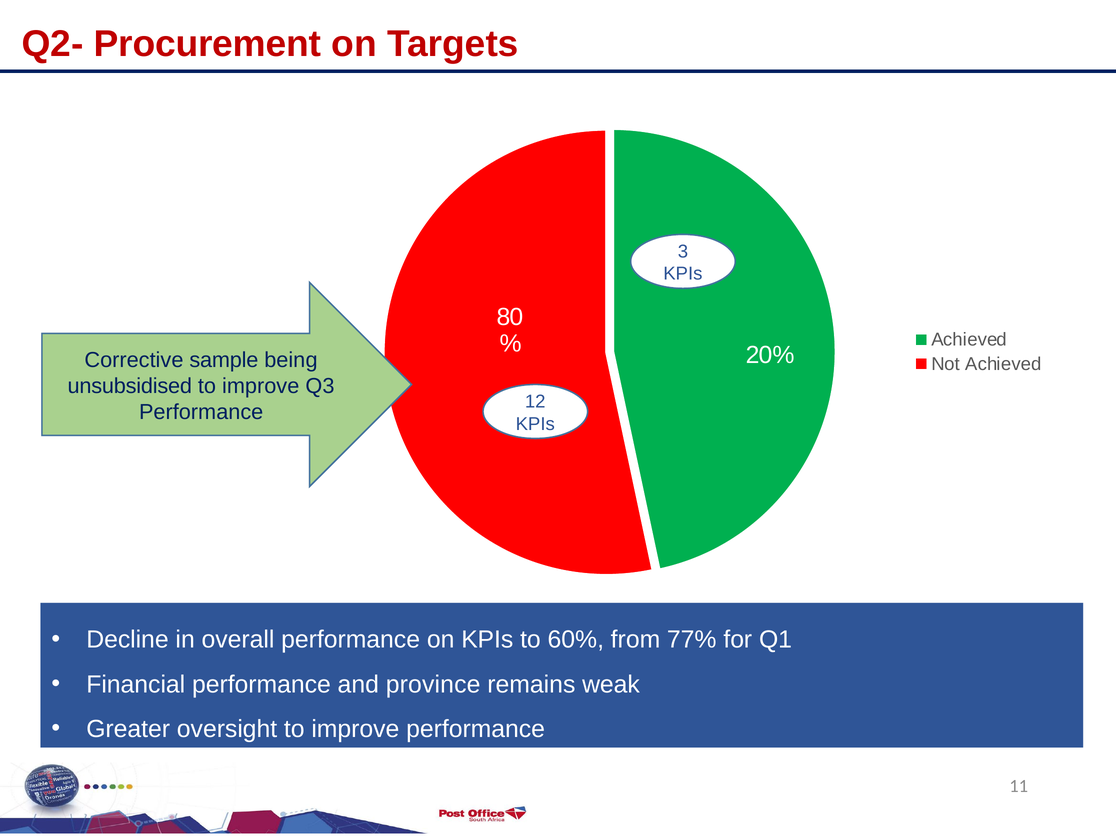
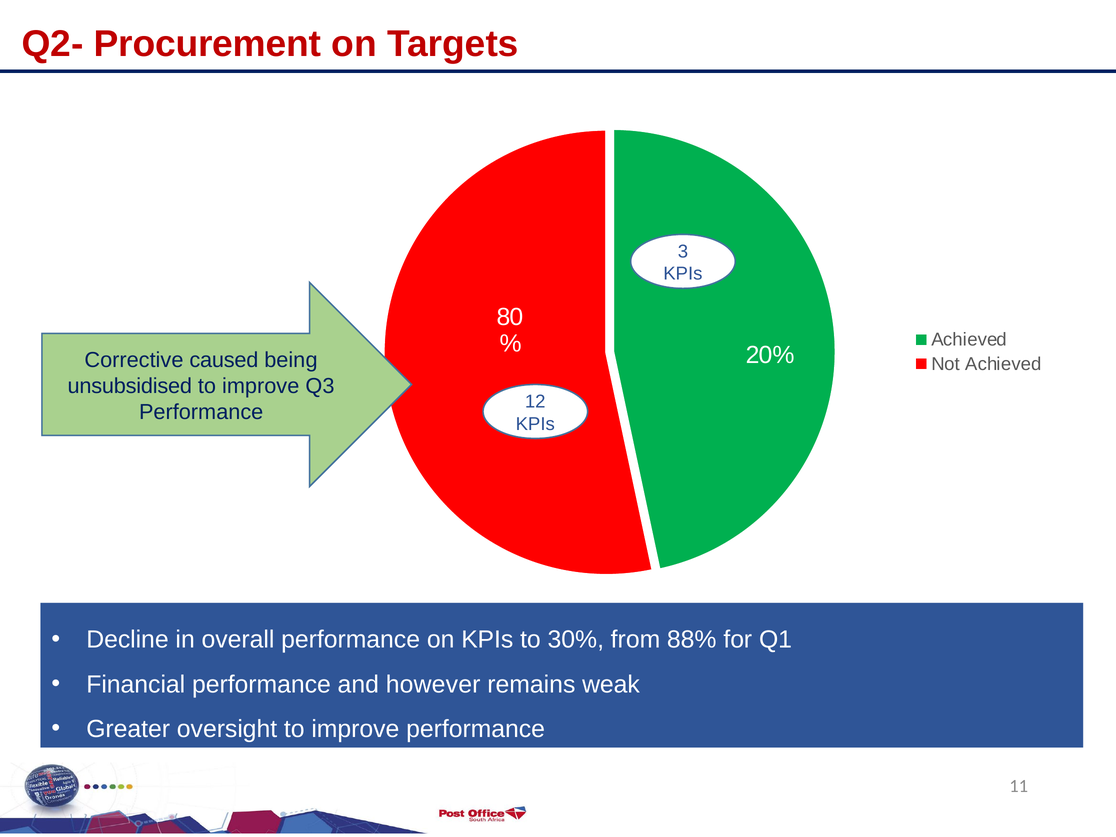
sample: sample -> caused
60%: 60% -> 30%
77%: 77% -> 88%
province: province -> however
